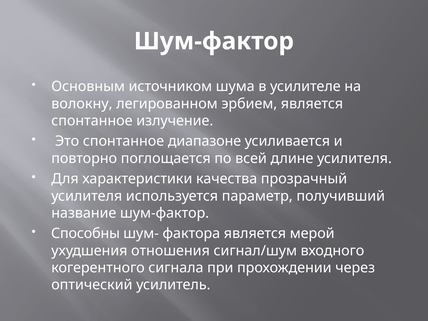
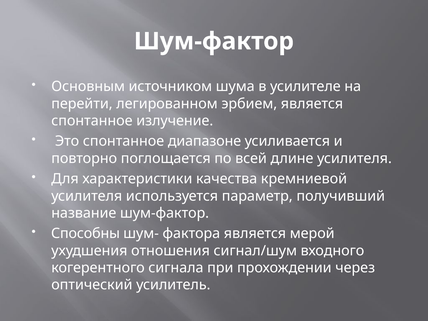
волокну: волокну -> перейти
прозрачный: прозрачный -> кремниевой
